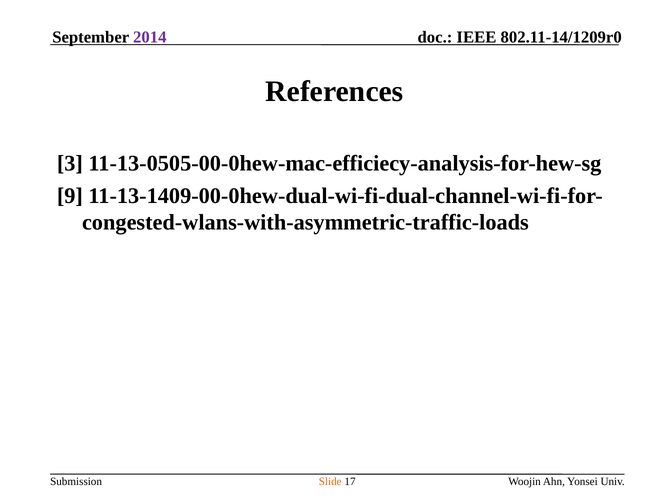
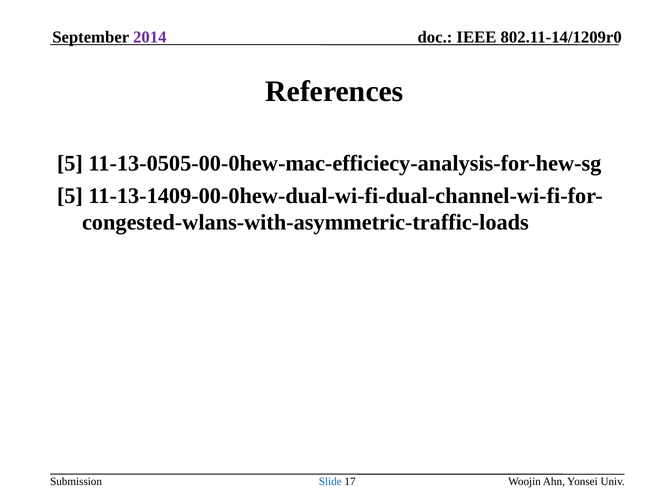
3 at (70, 163): 3 -> 5
9 at (70, 196): 9 -> 5
Slide colour: orange -> blue
